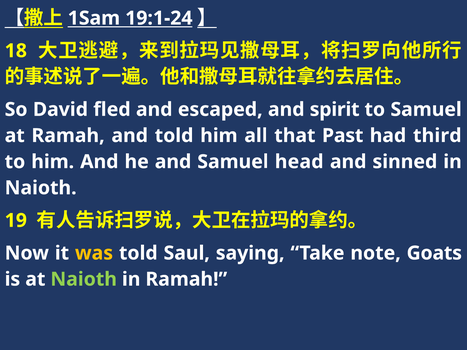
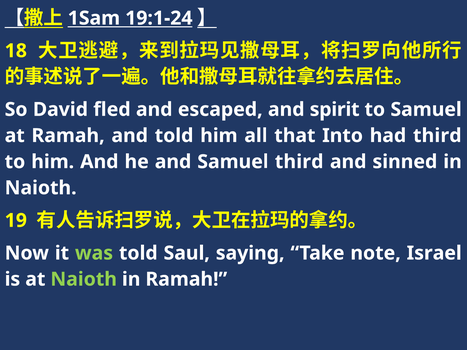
Past: Past -> Into
Samuel head: head -> third
was colour: yellow -> light green
Goats: Goats -> Israel
